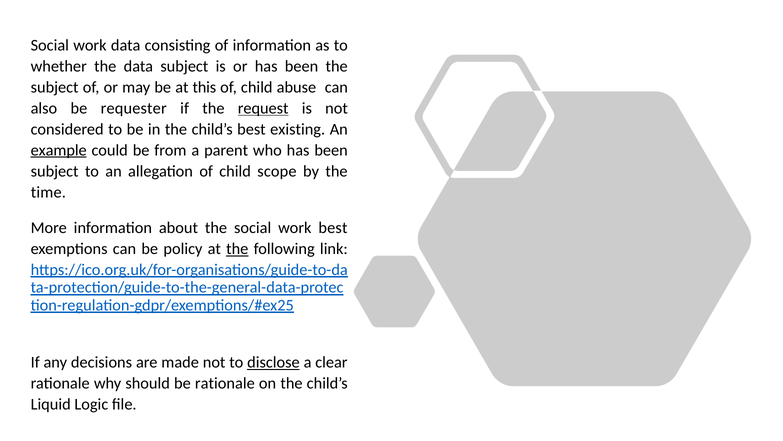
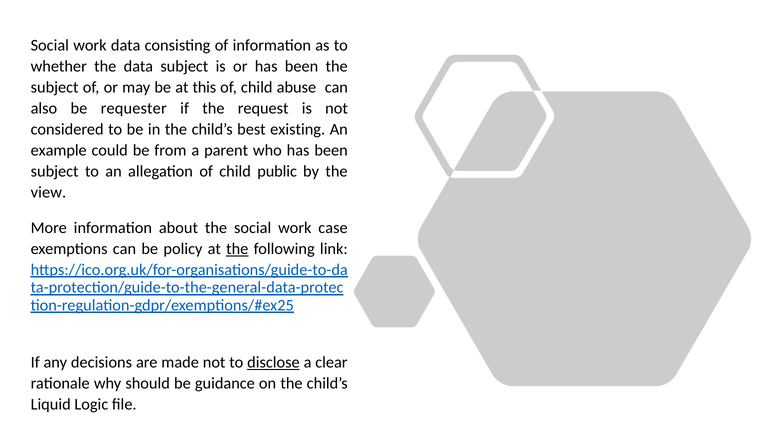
request underline: present -> none
example underline: present -> none
scope: scope -> public
time: time -> view
work best: best -> case
be rationale: rationale -> guidance
